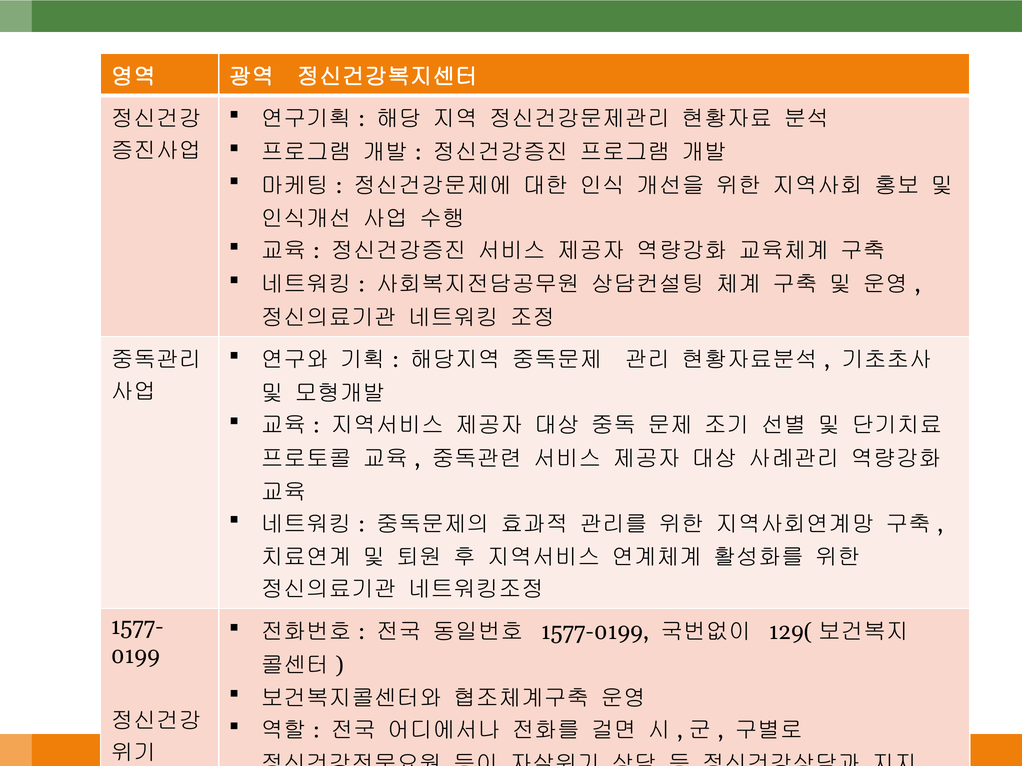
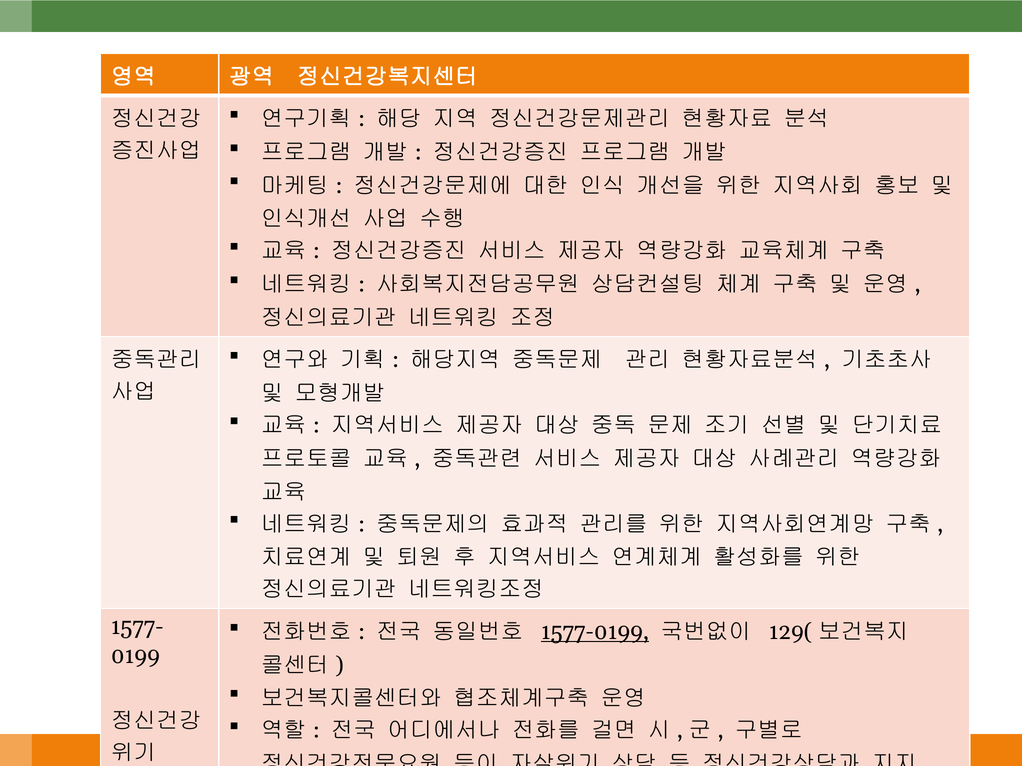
1577-0199 underline: none -> present
